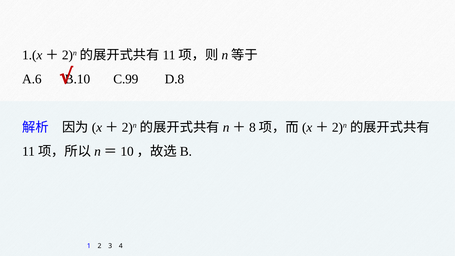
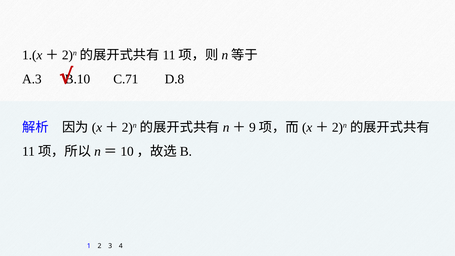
A.6: A.6 -> A.3
C.99: C.99 -> C.71
8: 8 -> 9
